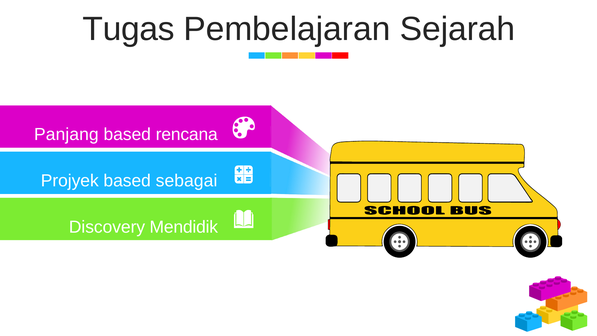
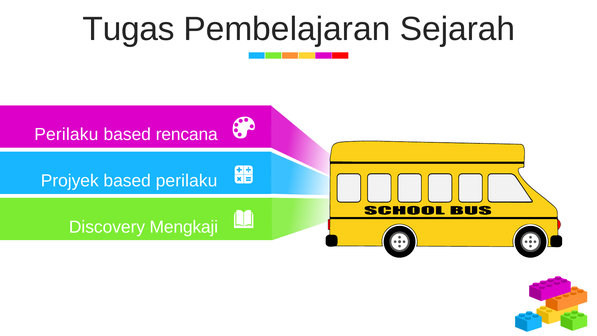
Panjang at (66, 134): Panjang -> Perilaku
based sebagai: sebagai -> perilaku
Mendidik: Mendidik -> Mengkaji
